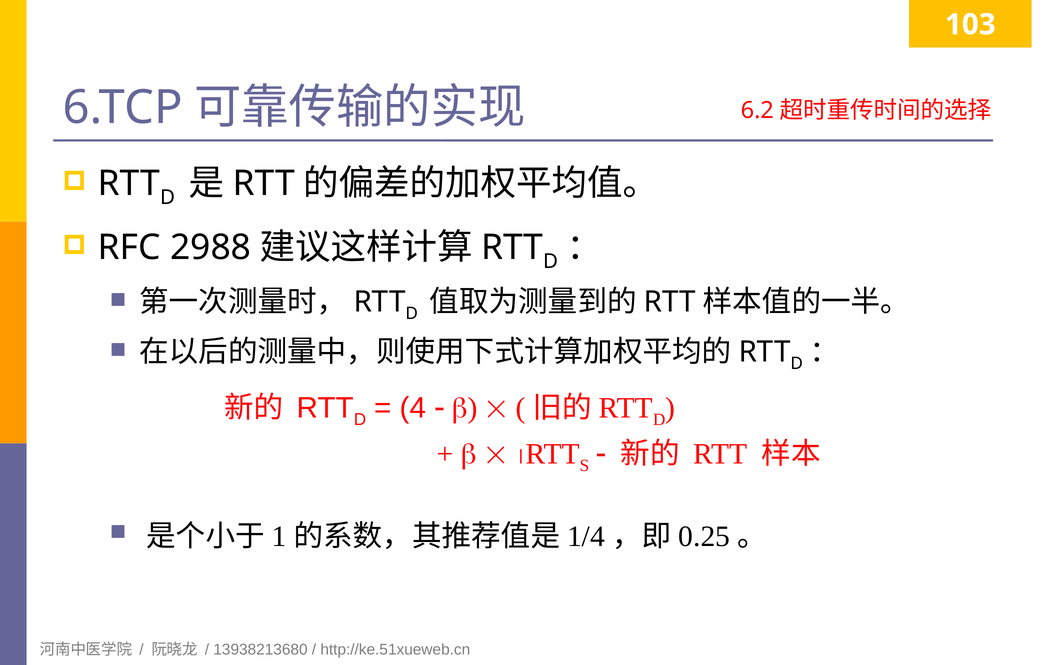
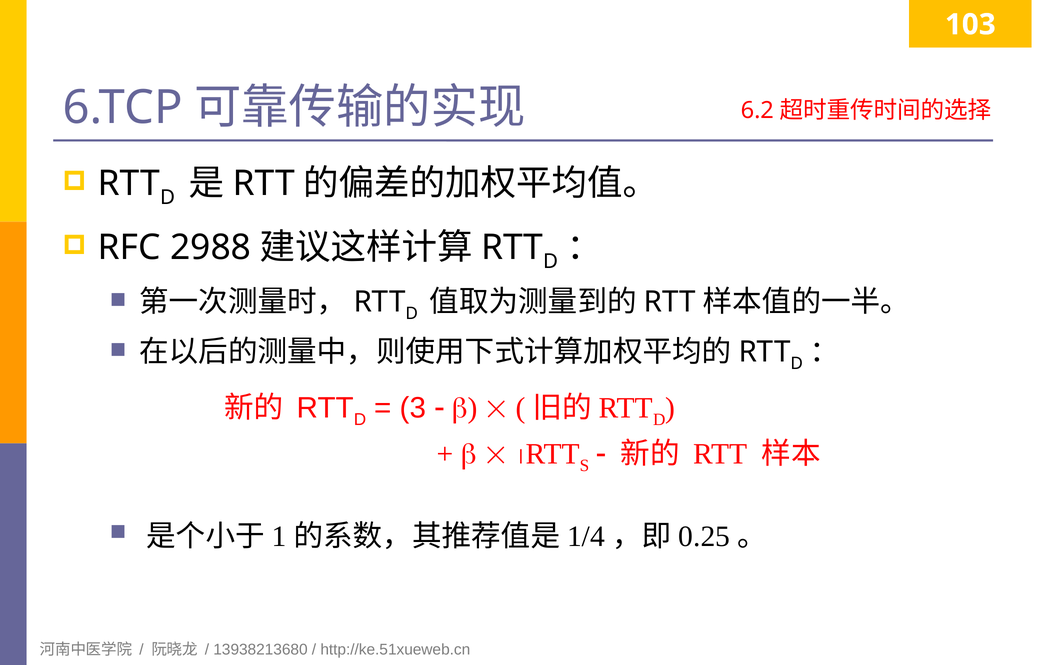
4: 4 -> 3
